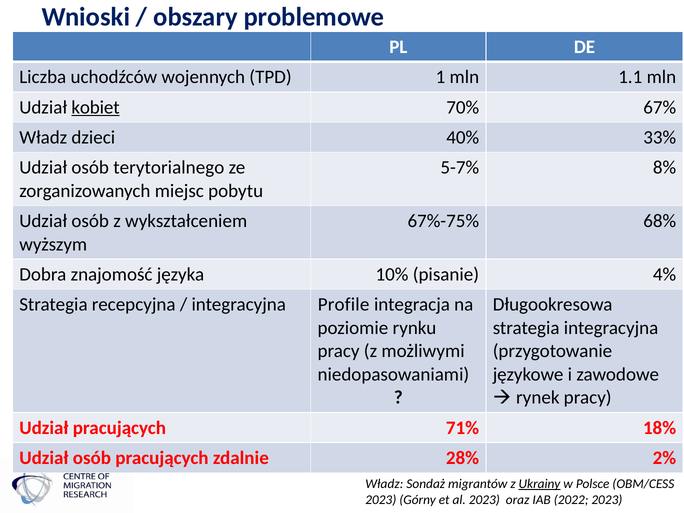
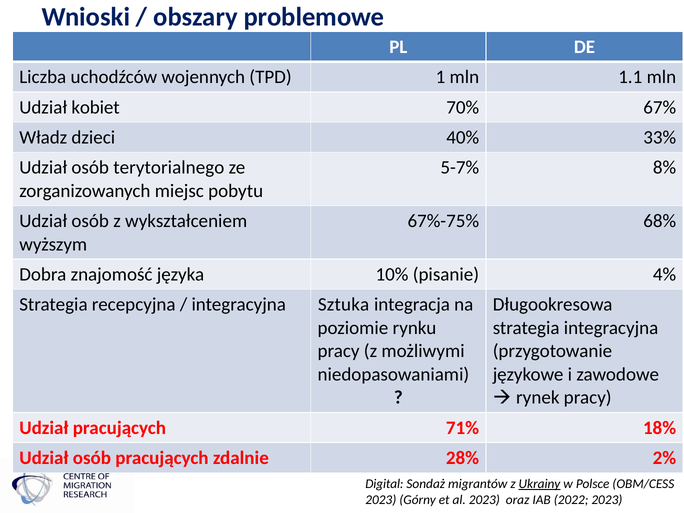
kobiet underline: present -> none
Profile: Profile -> Sztuka
Władz at (384, 484): Władz -> Digital
